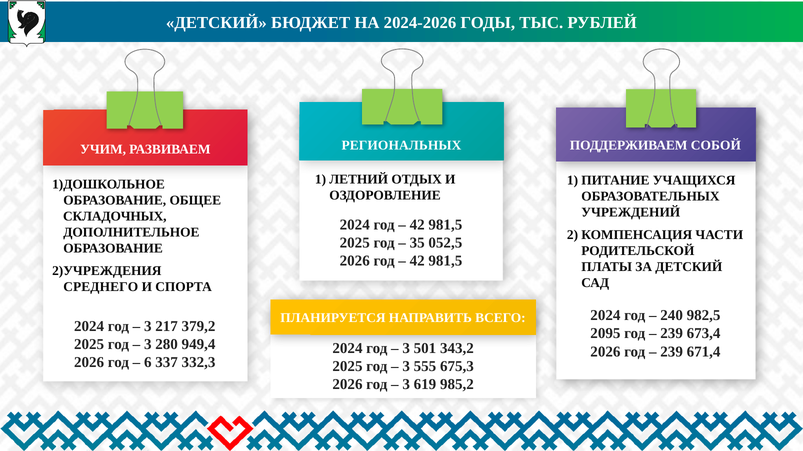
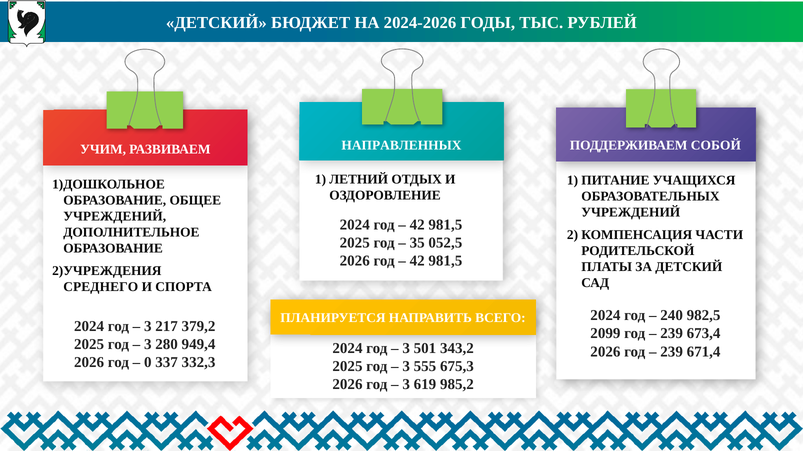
РЕГИОНАЛЬНЫХ: РЕГИОНАЛЬНЫХ -> НАПРАВЛЕННЫХ
СКЛАДОЧНЫХ at (115, 217): СКЛАДОЧНЫХ -> УЧРЕЖДЕНИЙ
2095: 2095 -> 2099
6: 6 -> 0
